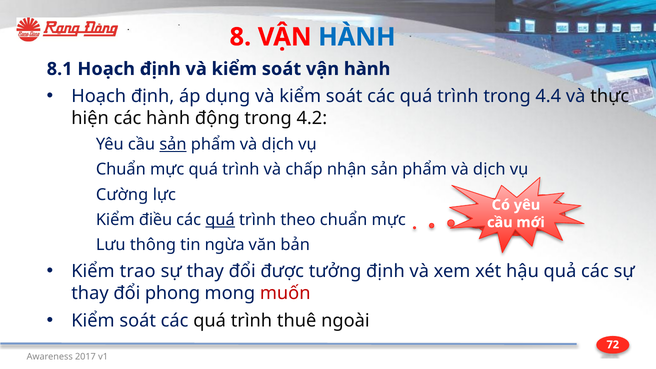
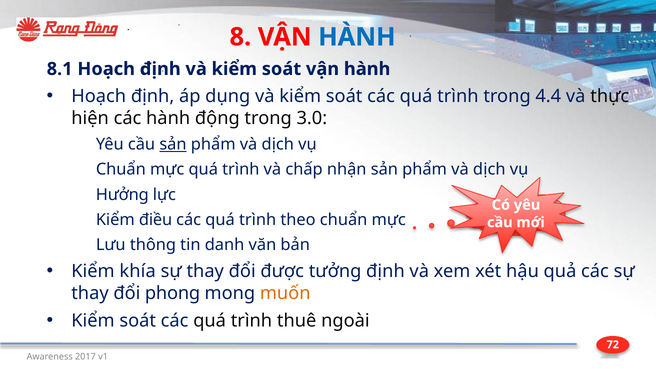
4.2: 4.2 -> 3.0
Cường: Cường -> Hưởng
quá at (220, 220) underline: present -> none
ngừa: ngừa -> danh
trao: trao -> khía
muốn colour: red -> orange
